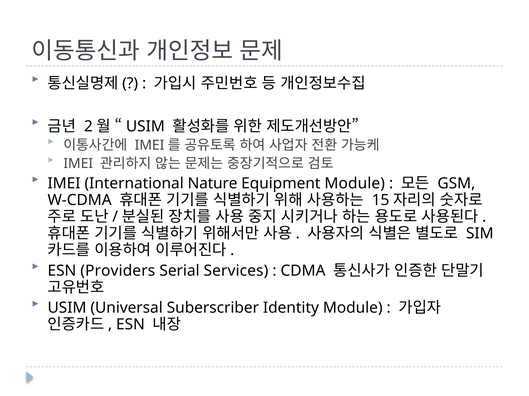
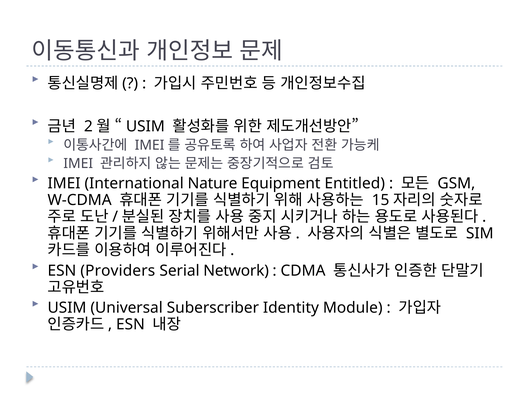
Equipment Module: Module -> Entitled
Services: Services -> Network
